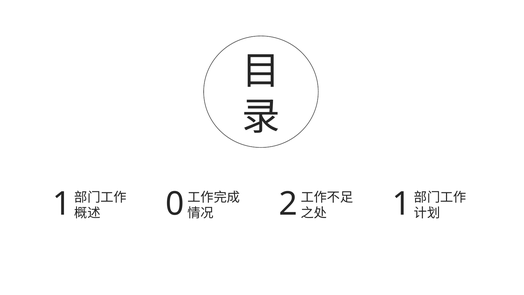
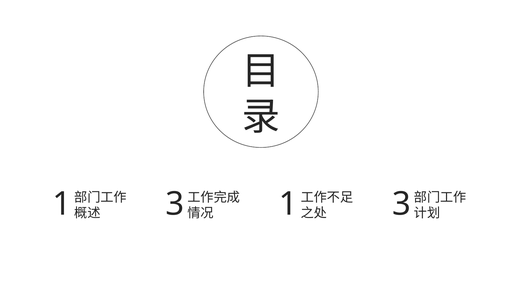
0 at (175, 204): 0 -> 3
2 at (288, 204): 2 -> 1
1 at (401, 204): 1 -> 3
